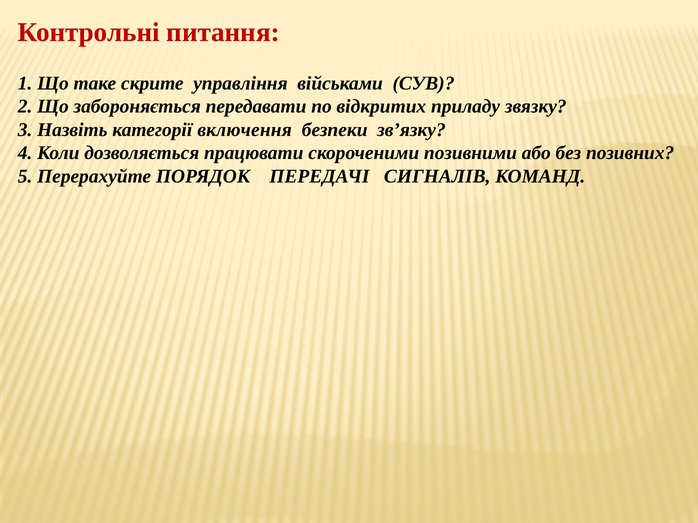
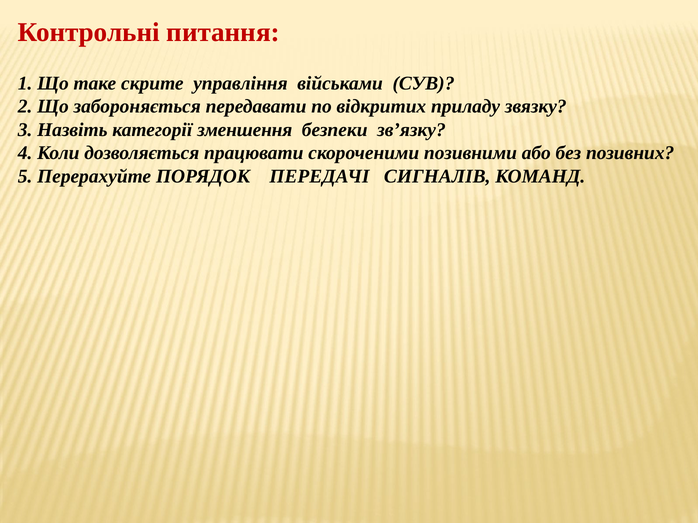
включення: включення -> зменшення
